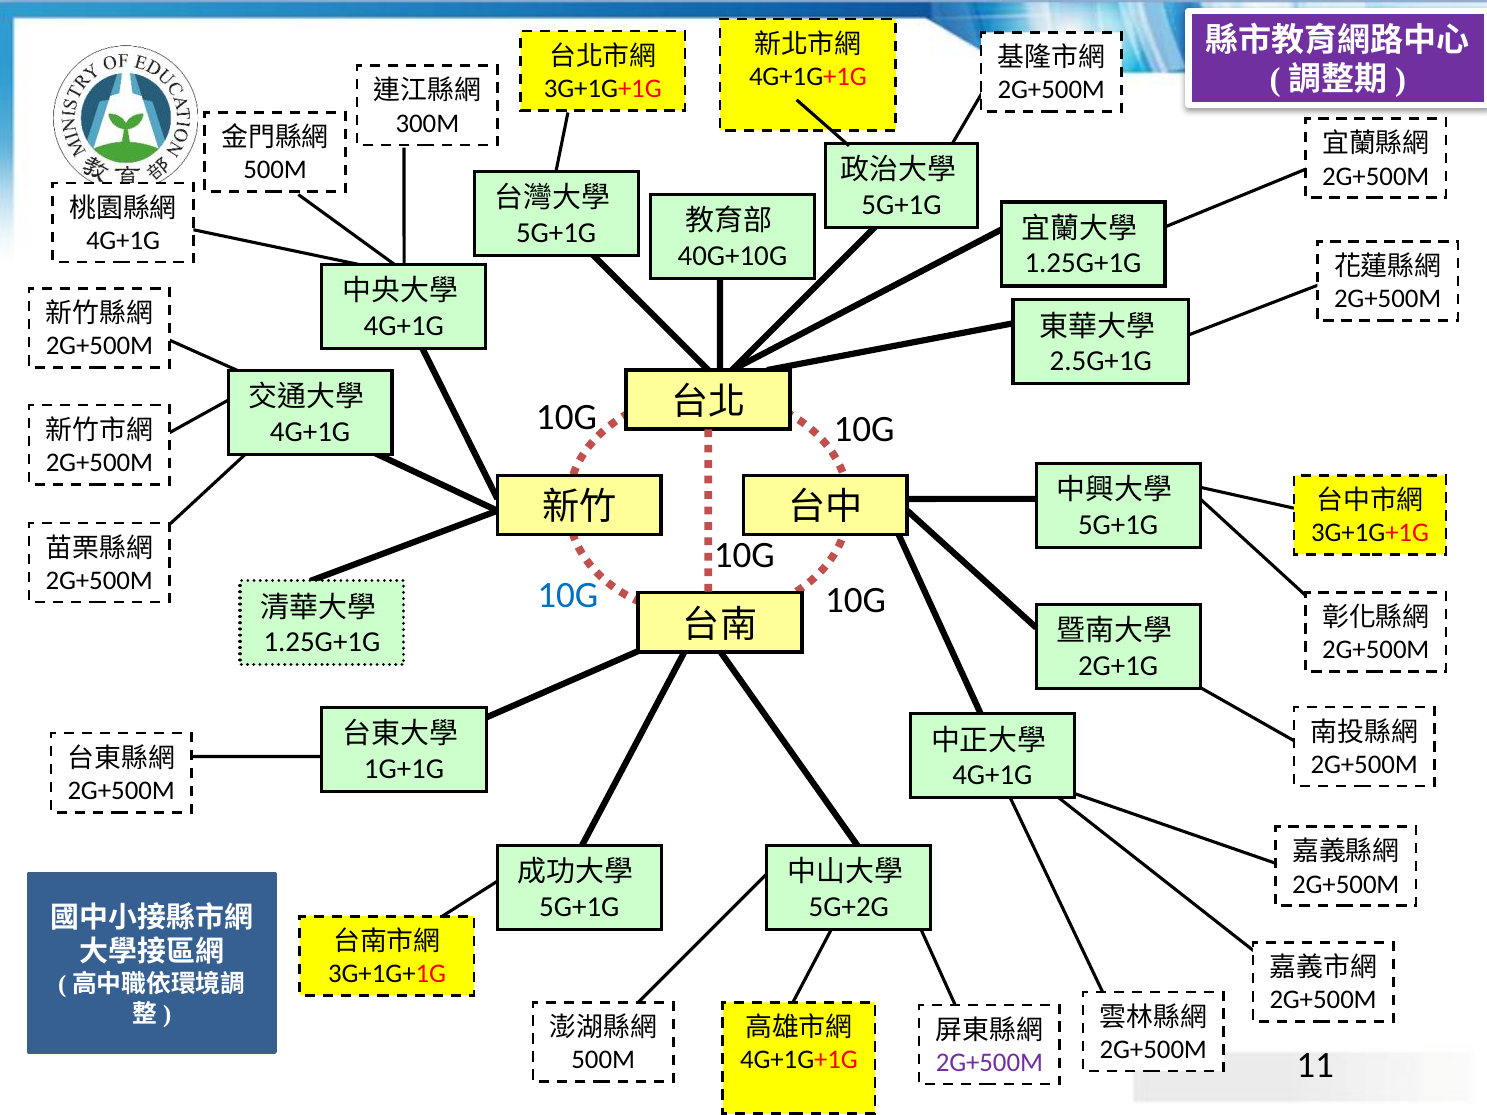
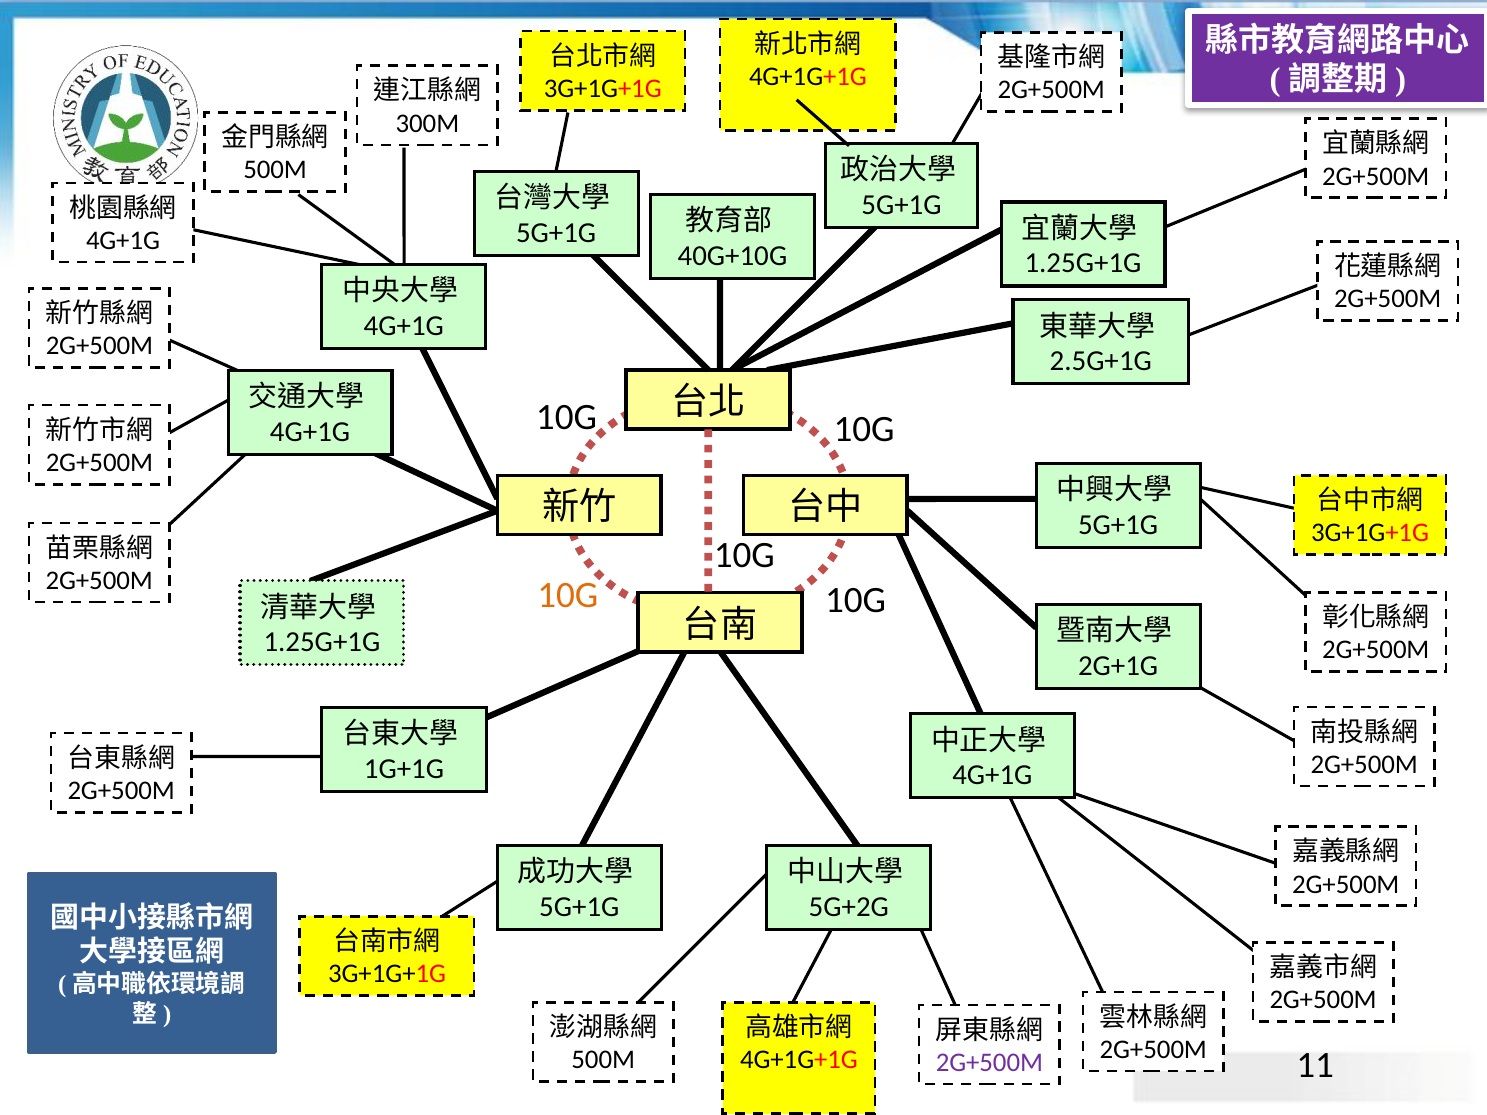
10G at (568, 595) colour: blue -> orange
